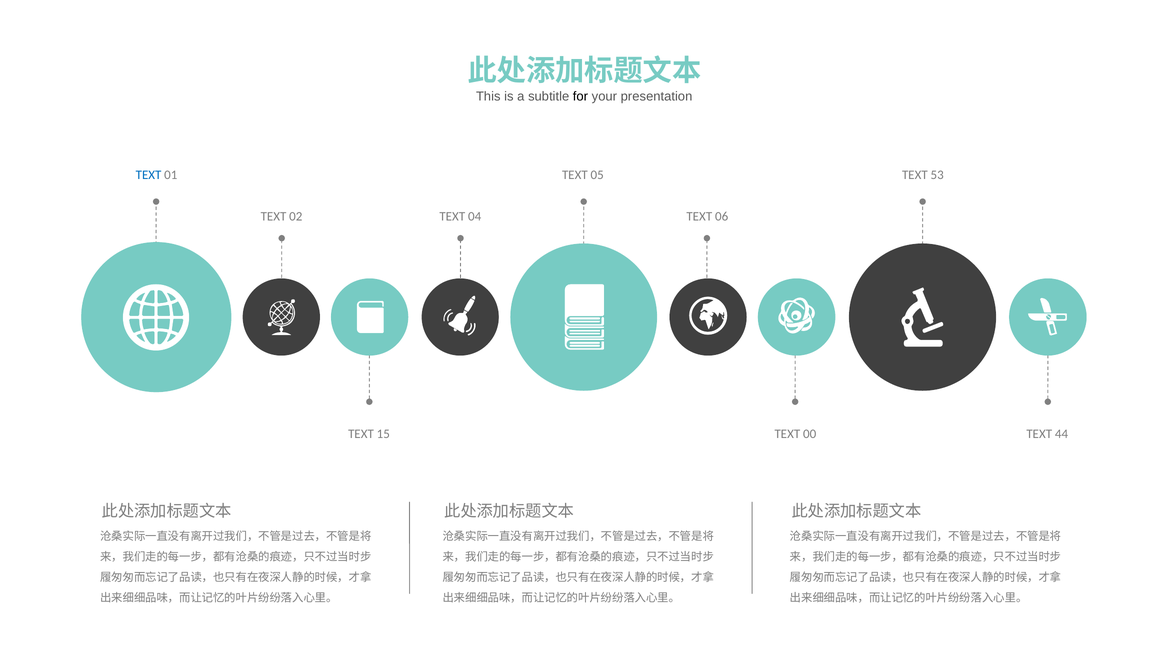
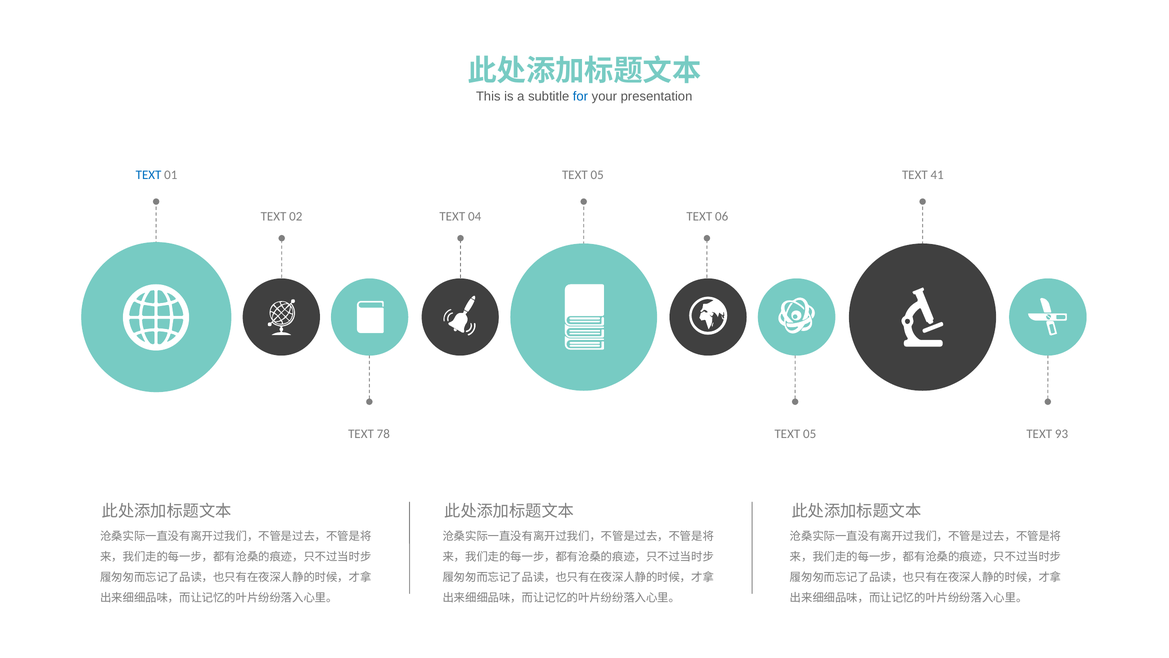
for colour: black -> blue
53: 53 -> 41
15: 15 -> 78
00 at (810, 433): 00 -> 05
44: 44 -> 93
